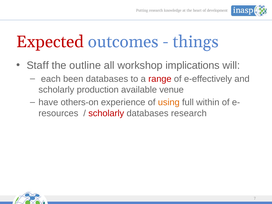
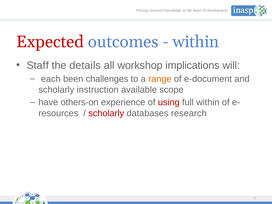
things at (196, 42): things -> within
outline: outline -> details
been databases: databases -> challenges
range colour: red -> orange
e-effectively: e-effectively -> e-document
production: production -> instruction
venue: venue -> scope
using colour: orange -> red
